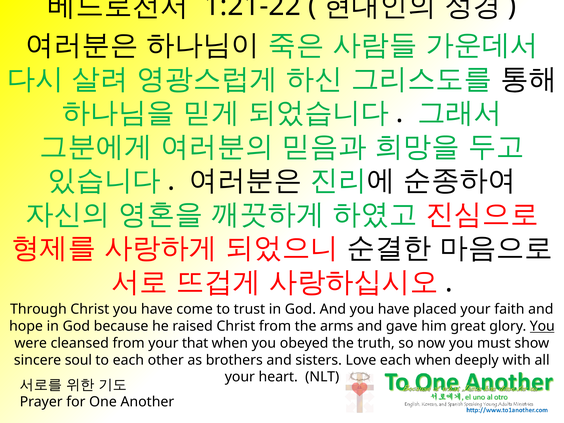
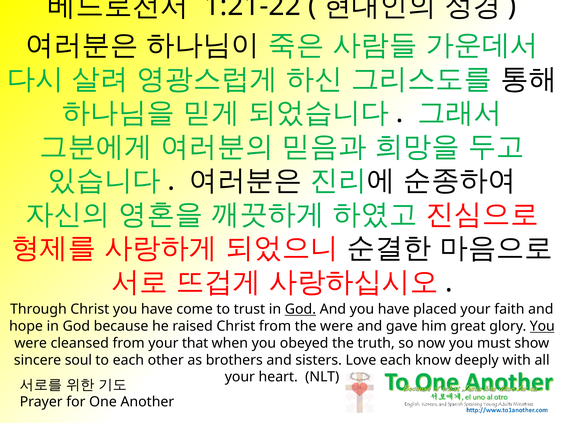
God at (300, 309) underline: none -> present
the arms: arms -> were
each when: when -> know
